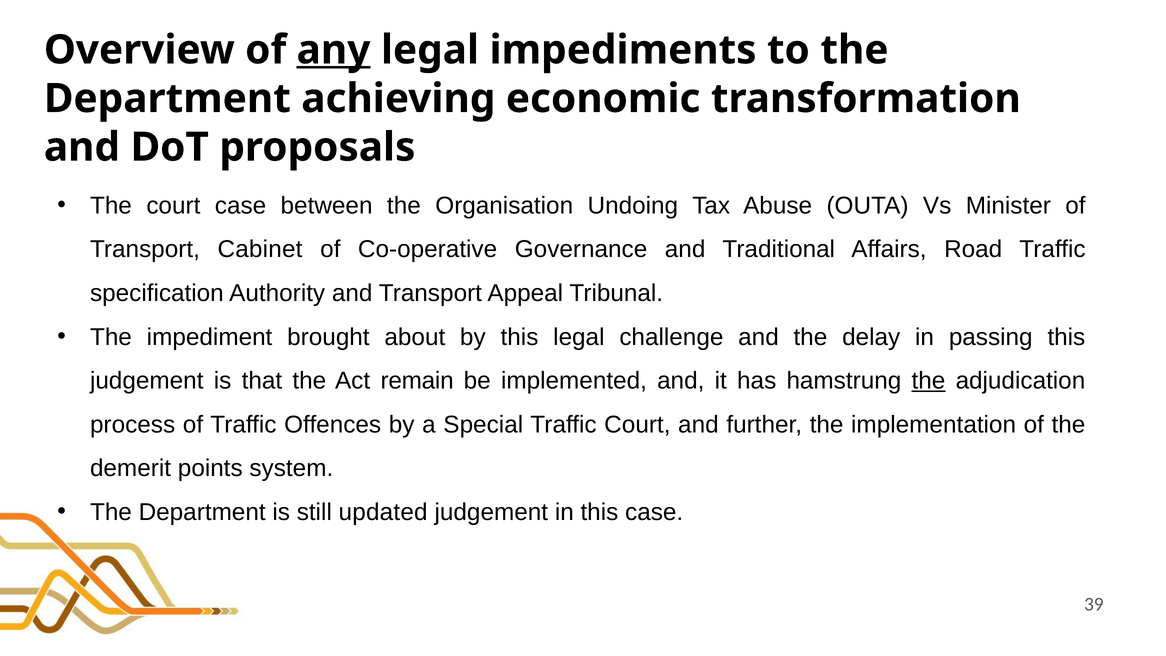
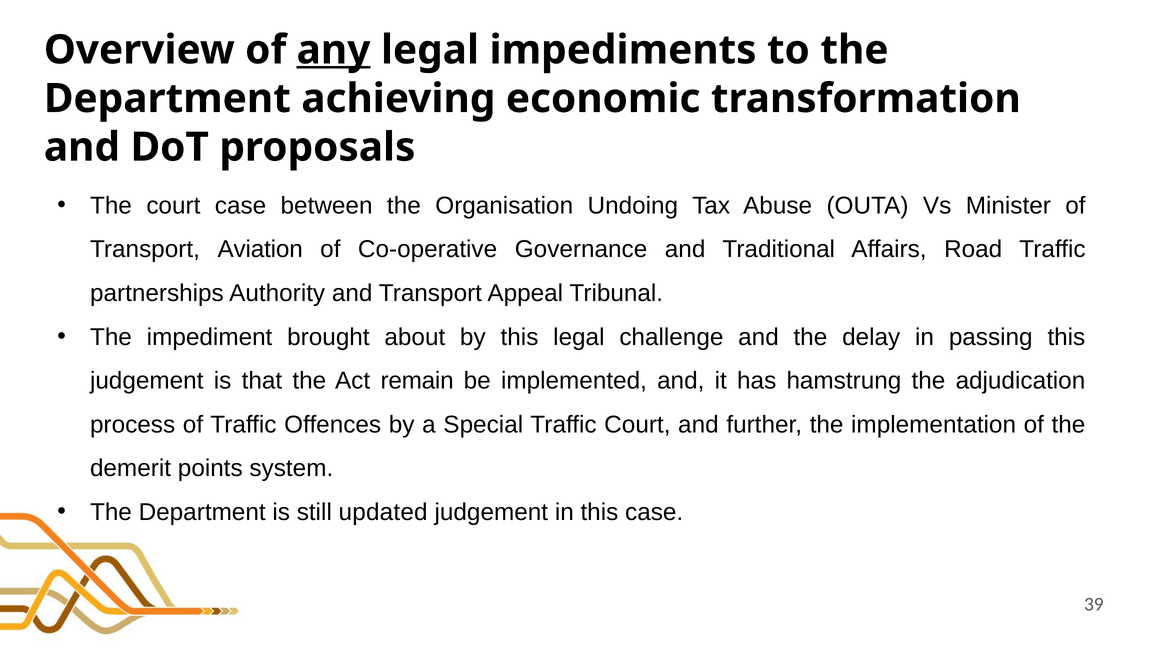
Cabinet: Cabinet -> Aviation
specification: specification -> partnerships
the at (928, 381) underline: present -> none
